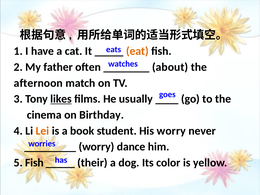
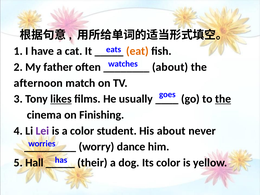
the at (223, 99) underline: none -> present
Birthday: Birthday -> Finishing
Lei colour: orange -> purple
a book: book -> color
His worry: worry -> about
5 Fish: Fish -> Hall
